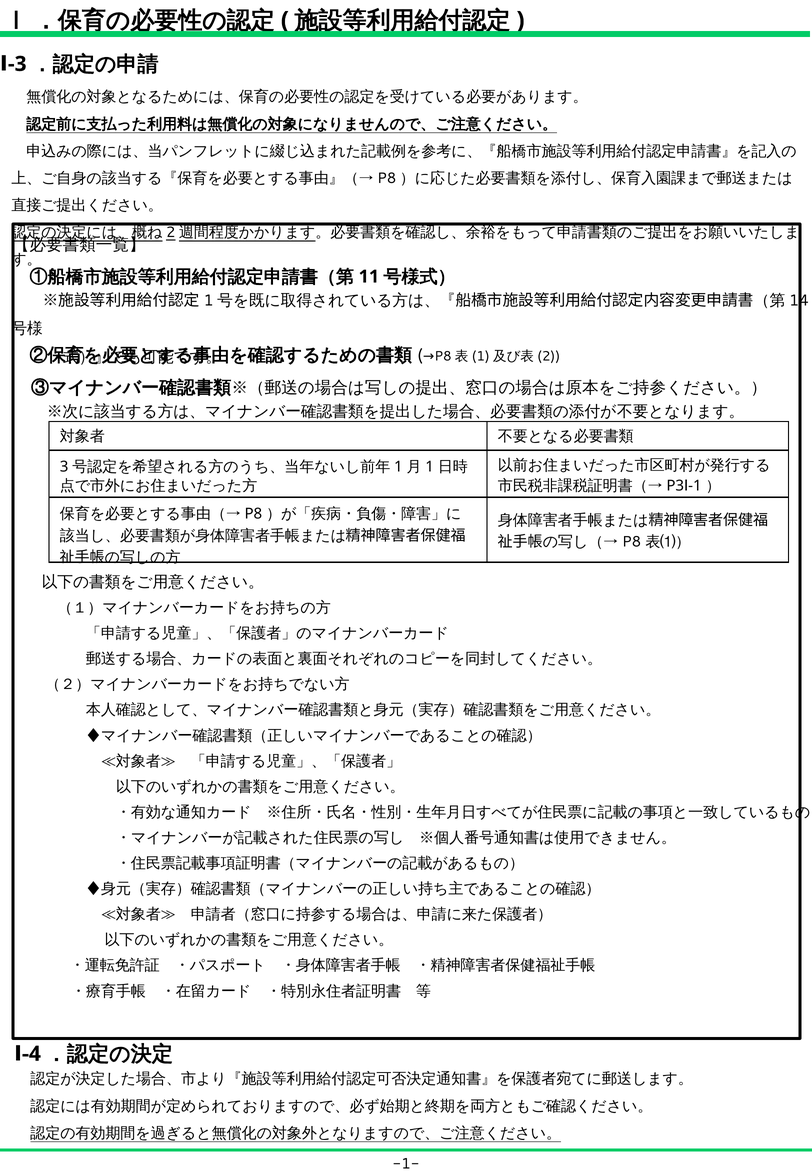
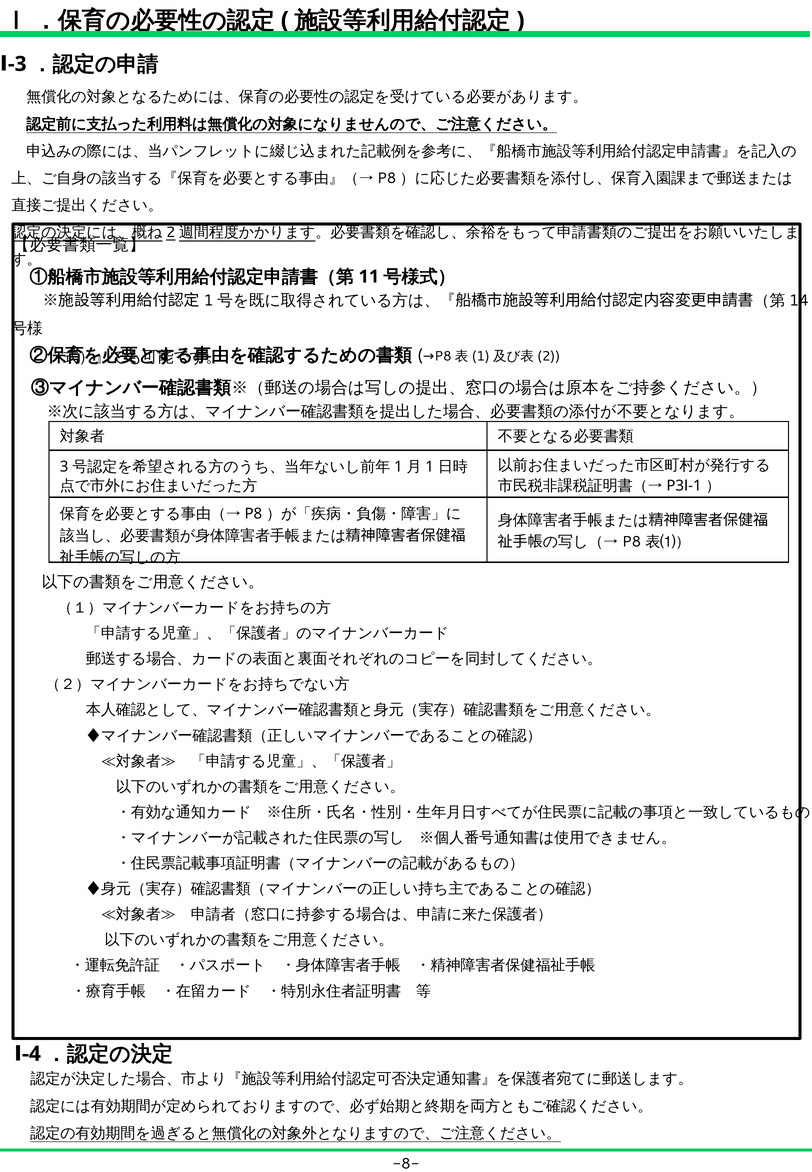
-1-: -1- -> -8-
